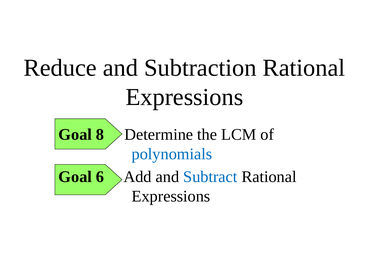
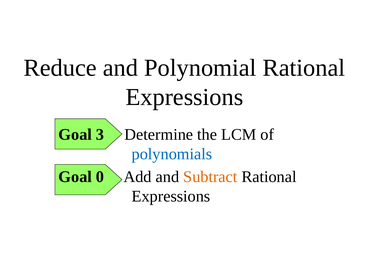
Subtraction: Subtraction -> Polynomial
8: 8 -> 3
6: 6 -> 0
Subtract colour: blue -> orange
